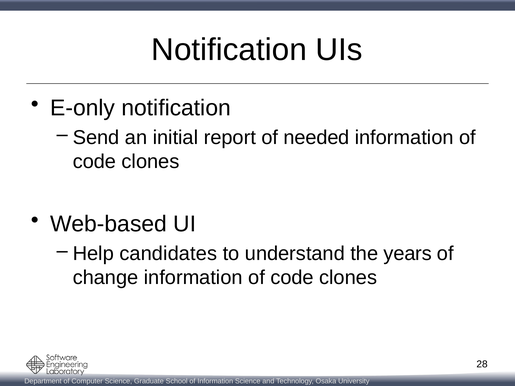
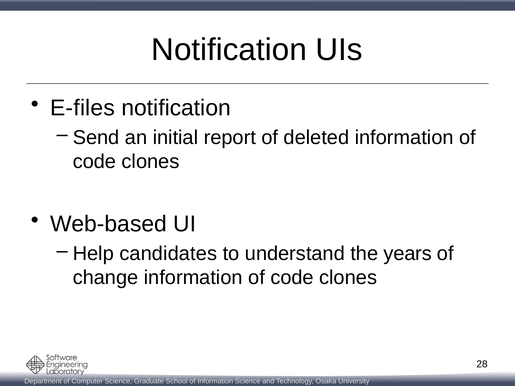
E-only: E-only -> E-files
needed: needed -> deleted
